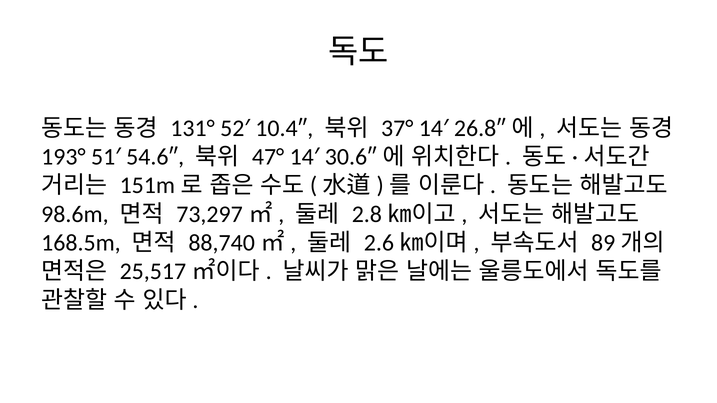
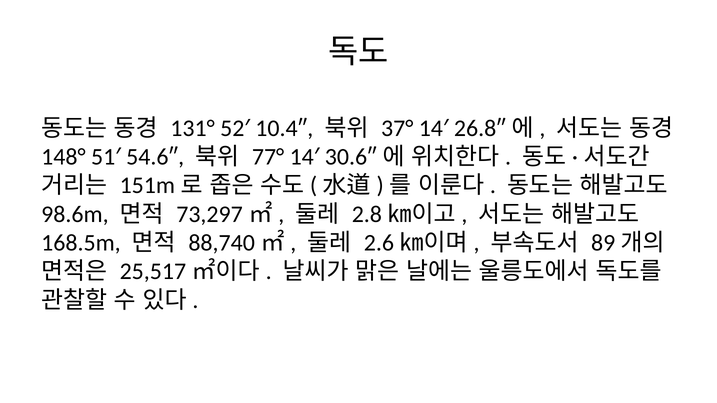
193°: 193° -> 148°
47°: 47° -> 77°
